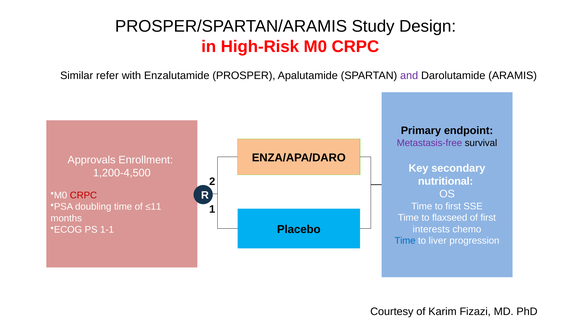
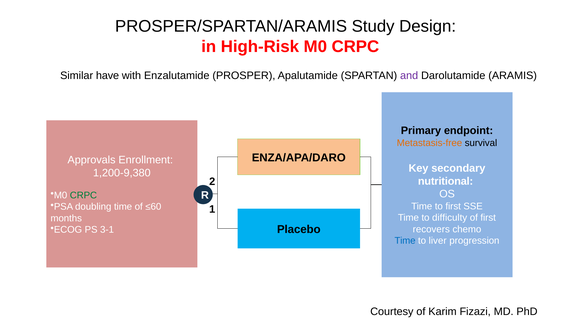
refer: refer -> have
Metastasis-free colour: purple -> orange
1,200-4,500: 1,200-4,500 -> 1,200-9,380
CRPC at (83, 195) colour: red -> green
≤11: ≤11 -> ≤60
flaxseed: flaxseed -> difficulty
1-1: 1-1 -> 3-1
interests: interests -> recovers
